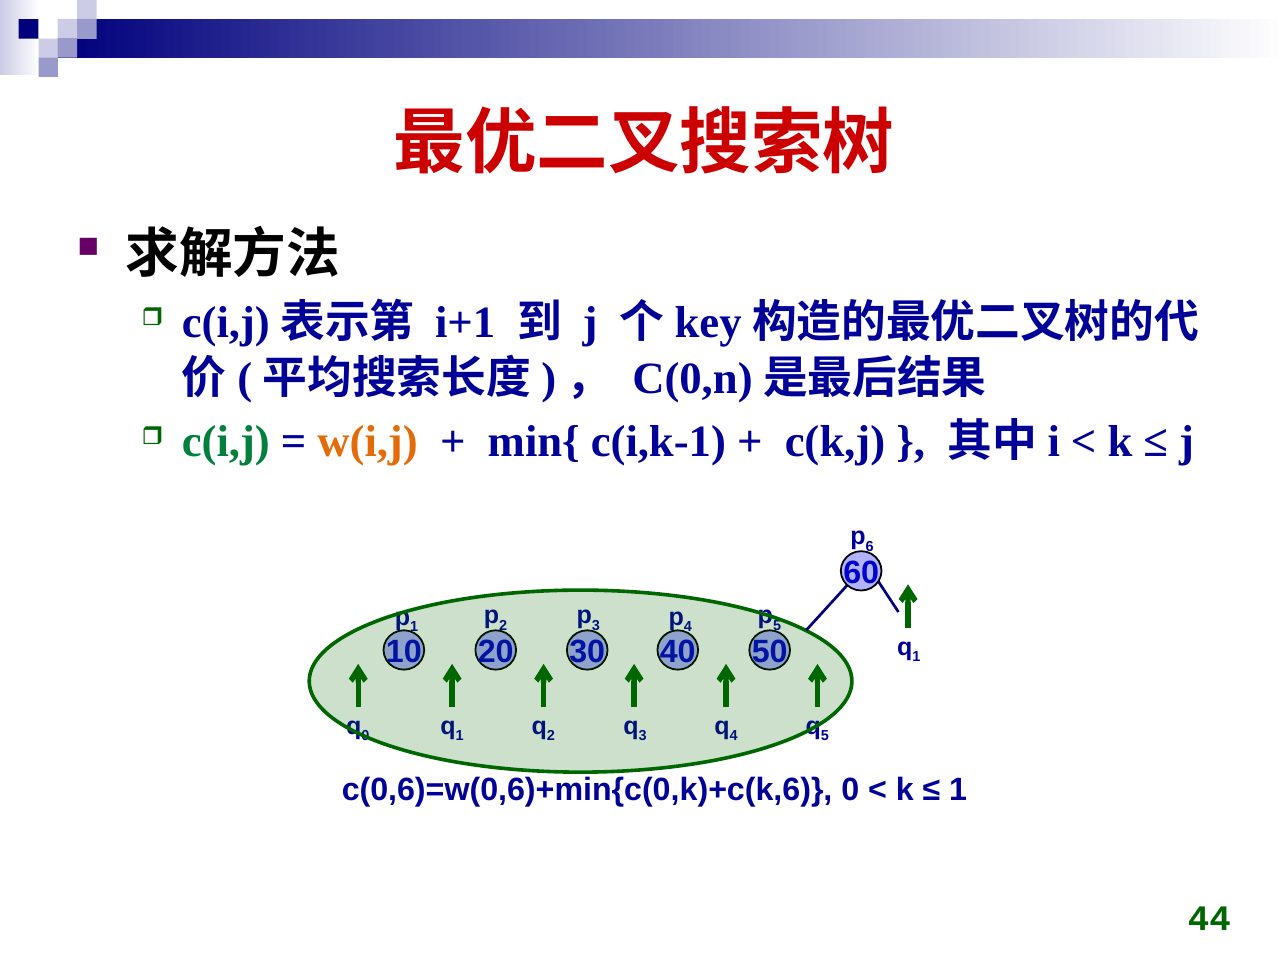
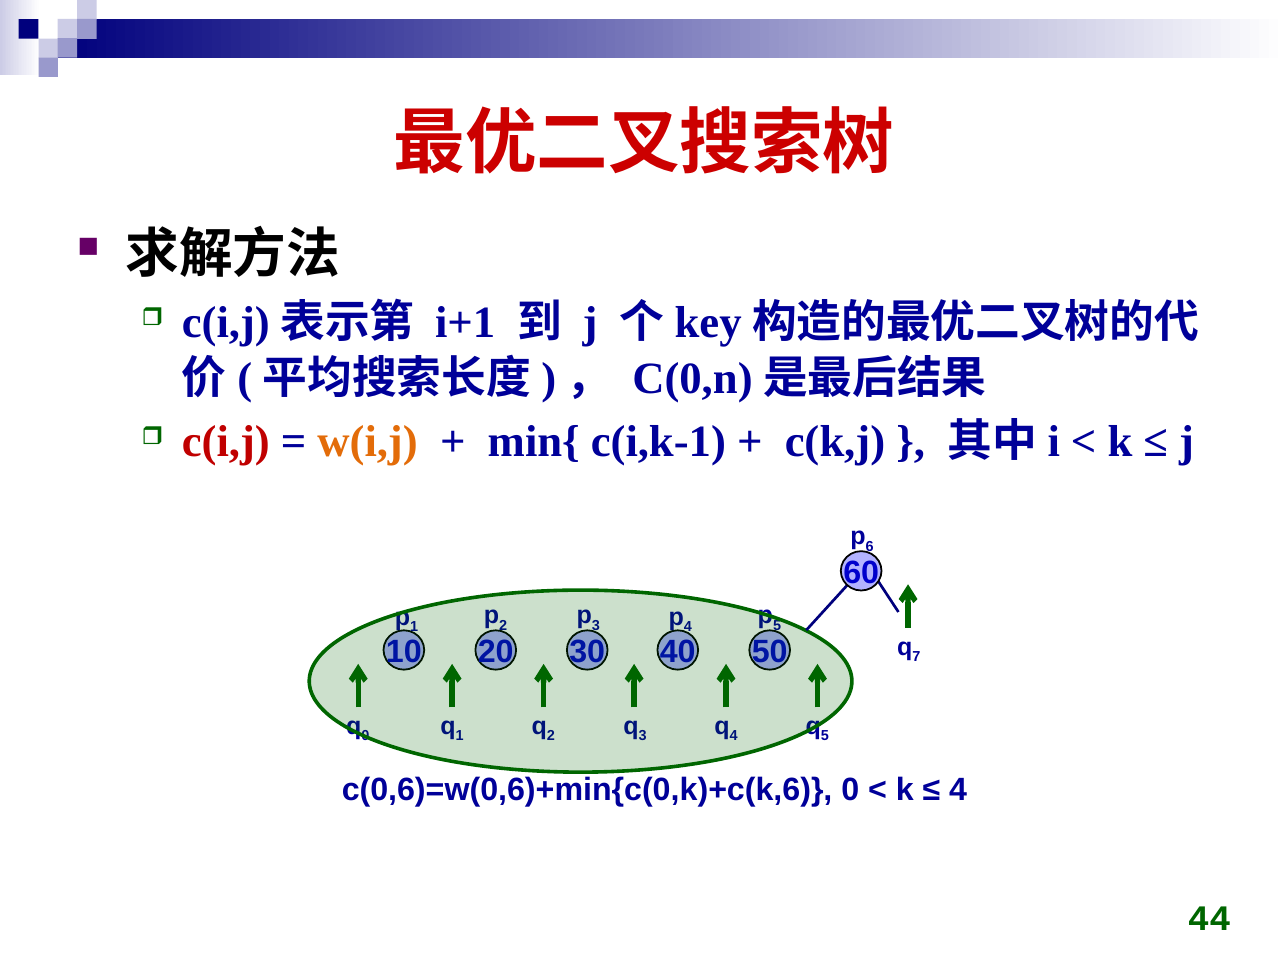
c(i,j colour: green -> red
1 at (916, 657): 1 -> 7
1 at (958, 790): 1 -> 4
